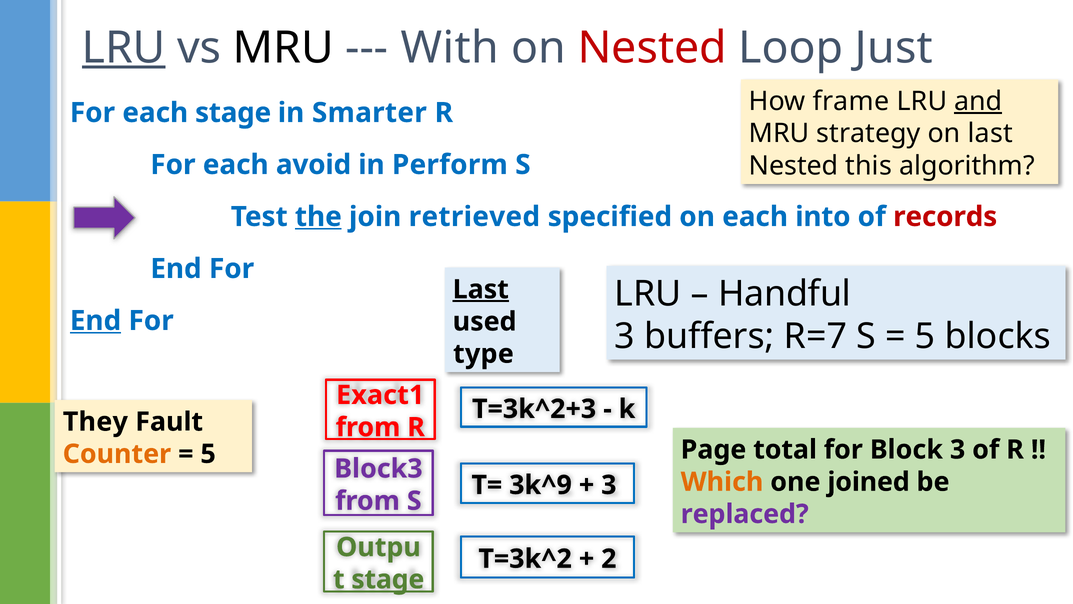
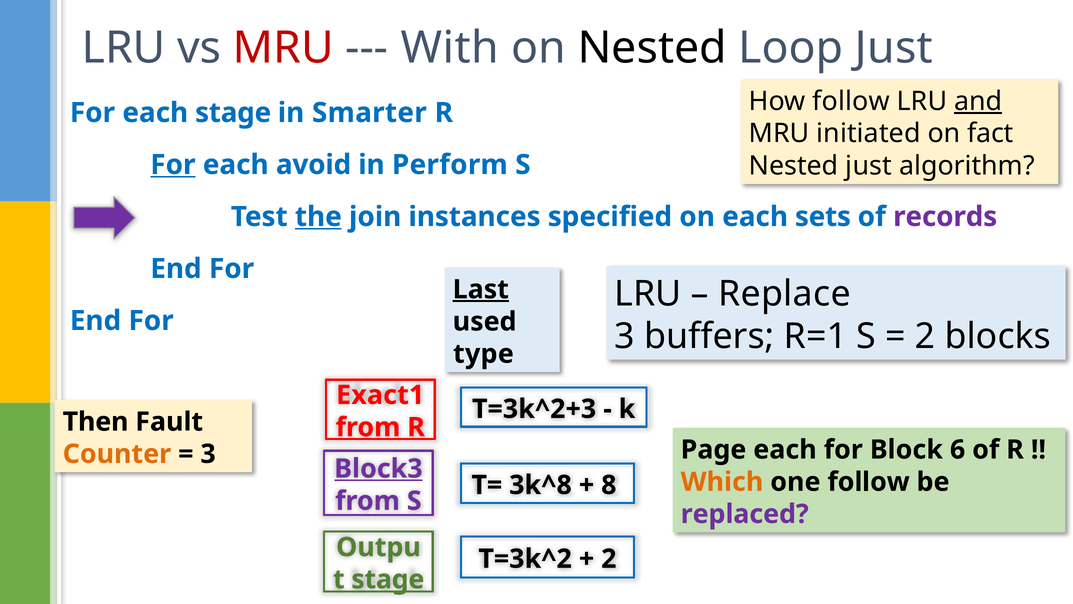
LRU at (124, 48) underline: present -> none
MRU at (283, 48) colour: black -> red
Nested at (652, 48) colour: red -> black
How frame: frame -> follow
strategy: strategy -> initiated
on last: last -> fact
Nested this: this -> just
For at (173, 165) underline: none -> present
retrieved: retrieved -> instances
into: into -> sets
records colour: red -> purple
Handful: Handful -> Replace
End at (96, 321) underline: present -> none
R=7: R=7 -> R=1
5 at (925, 336): 5 -> 2
They: They -> Then
Page total: total -> each
Block 3: 3 -> 6
5 at (208, 454): 5 -> 3
Block3 underline: none -> present
one joined: joined -> follow
3k^9: 3k^9 -> 3k^8
3 at (609, 485): 3 -> 8
